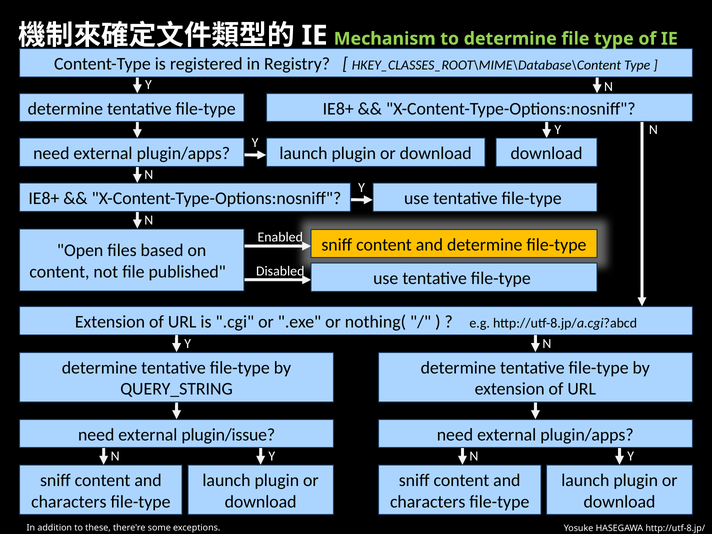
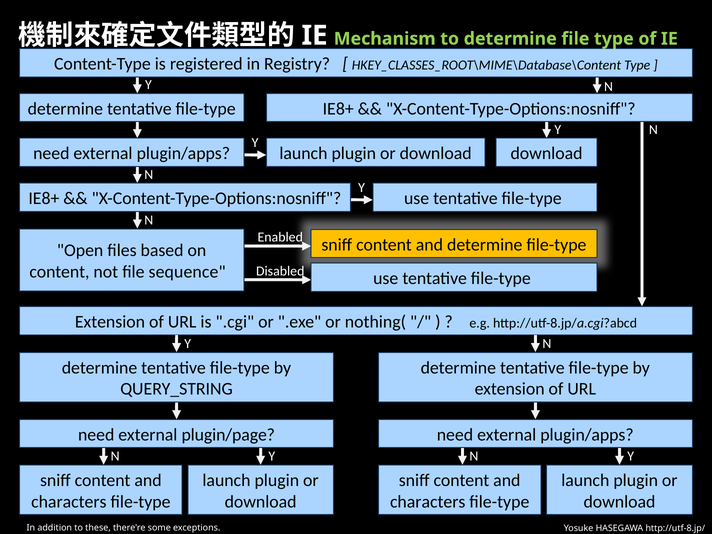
published: published -> sequence
plugin/issue: plugin/issue -> plugin/page
